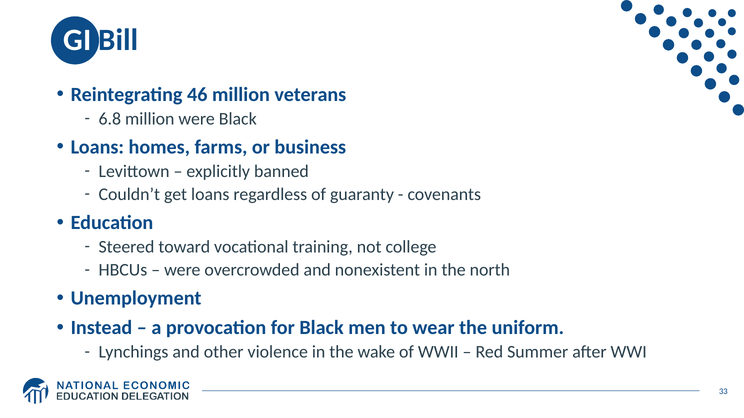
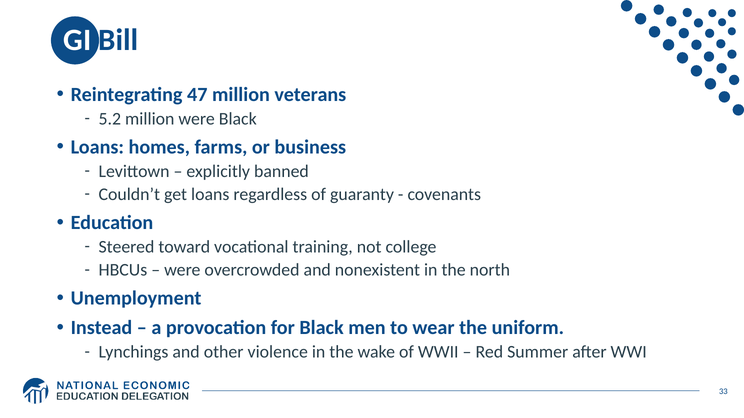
46: 46 -> 47
6.8: 6.8 -> 5.2
